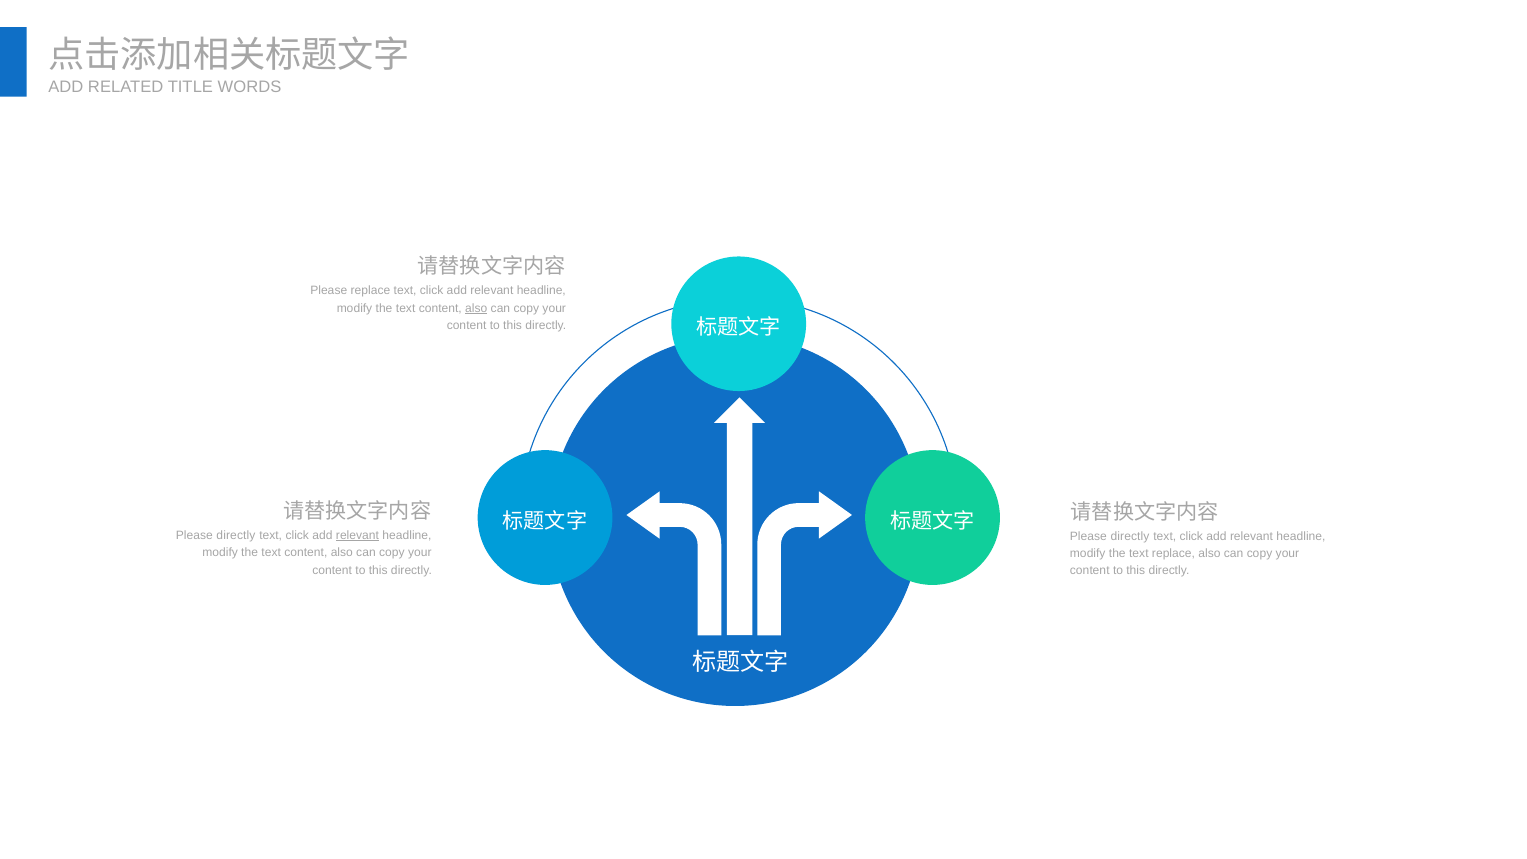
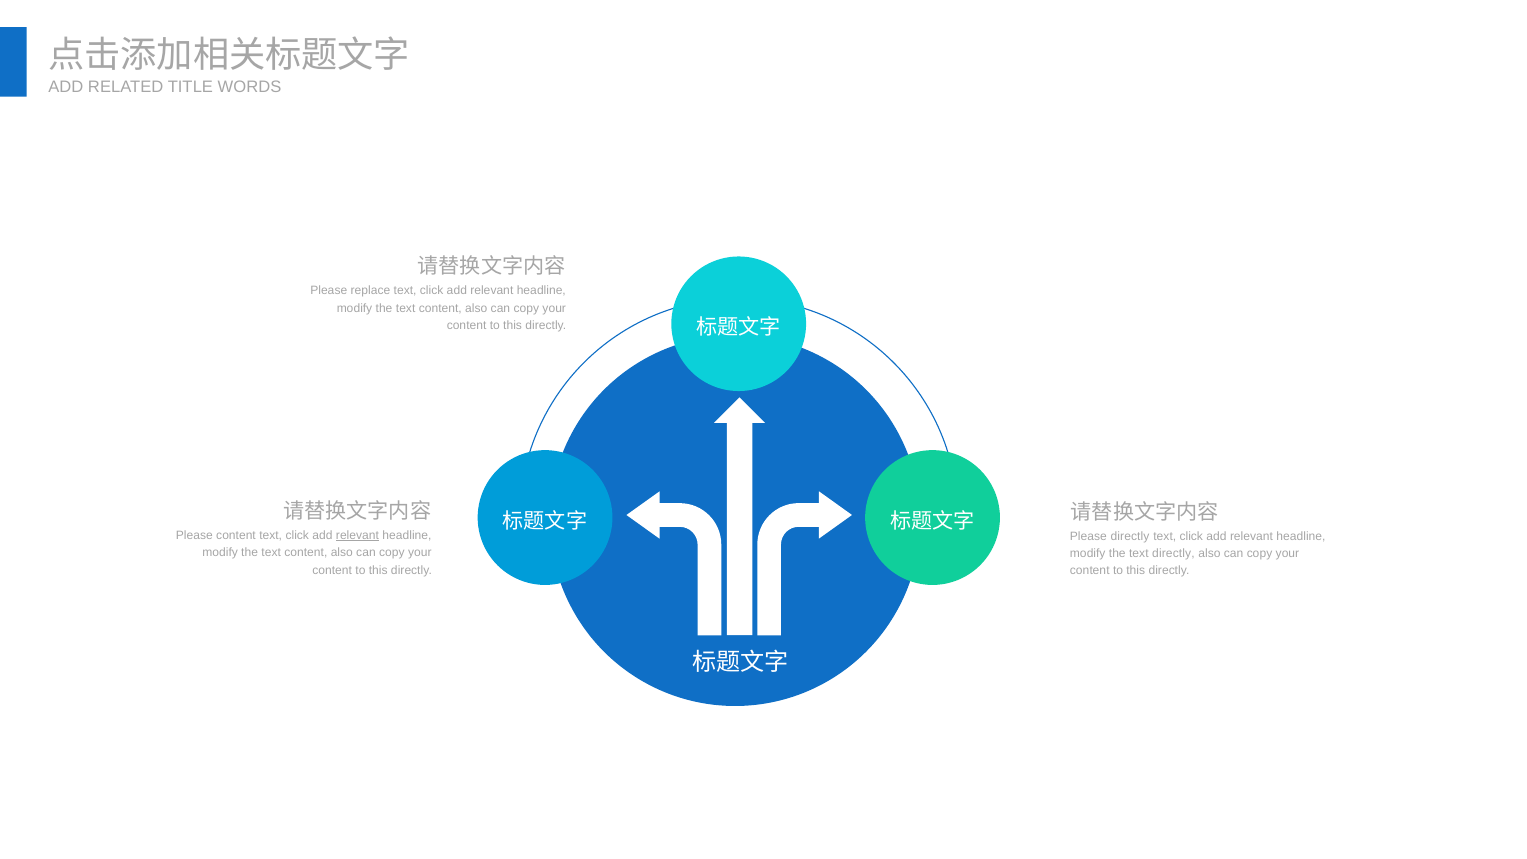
also at (476, 308) underline: present -> none
directly at (236, 535): directly -> content
text replace: replace -> directly
